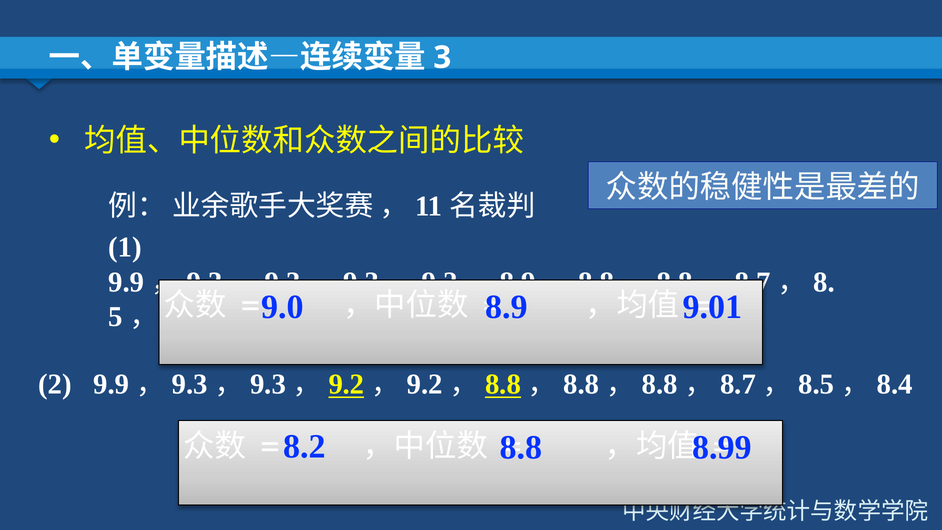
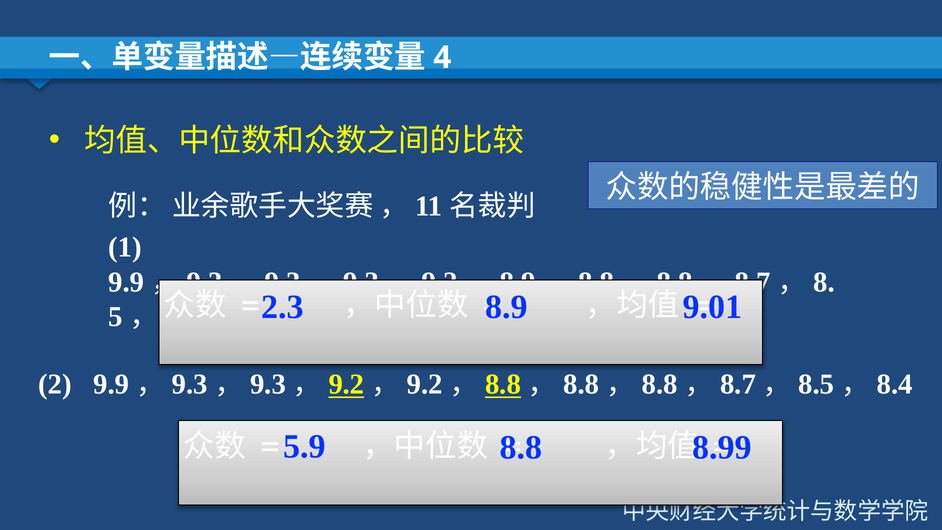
3: 3 -> 4
9.0: 9.0 -> 2.3
8.2: 8.2 -> 5.9
